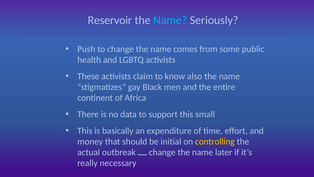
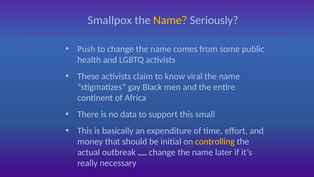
Reservoir: Reservoir -> Smallpox
Name at (170, 20) colour: light blue -> yellow
also: also -> viral
